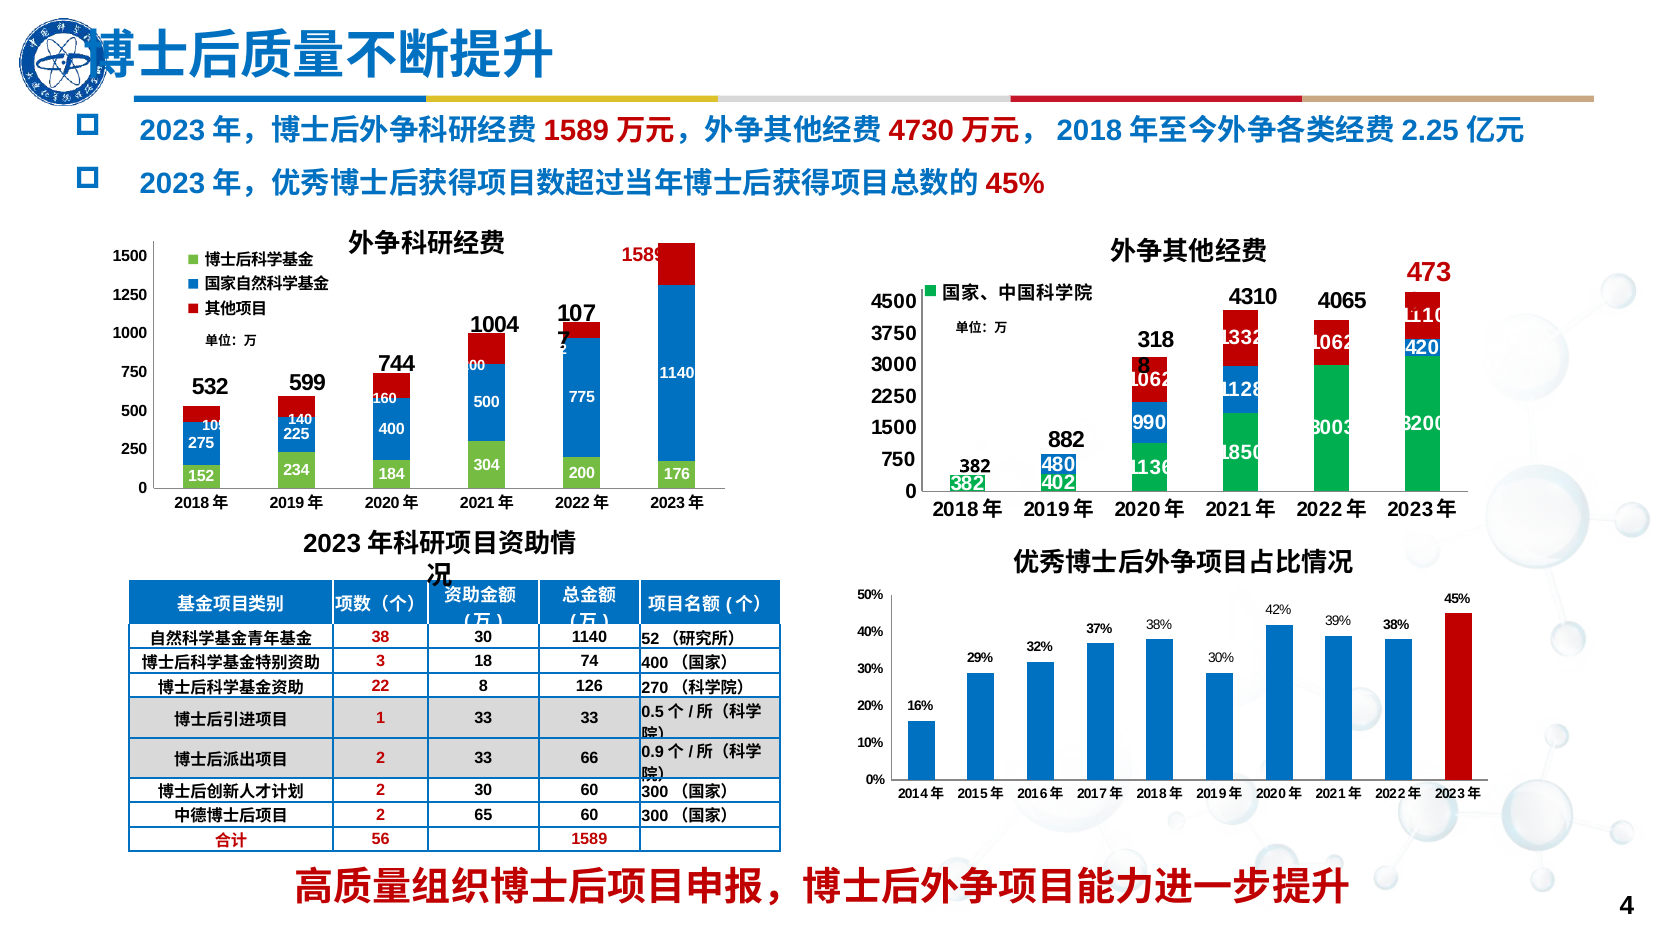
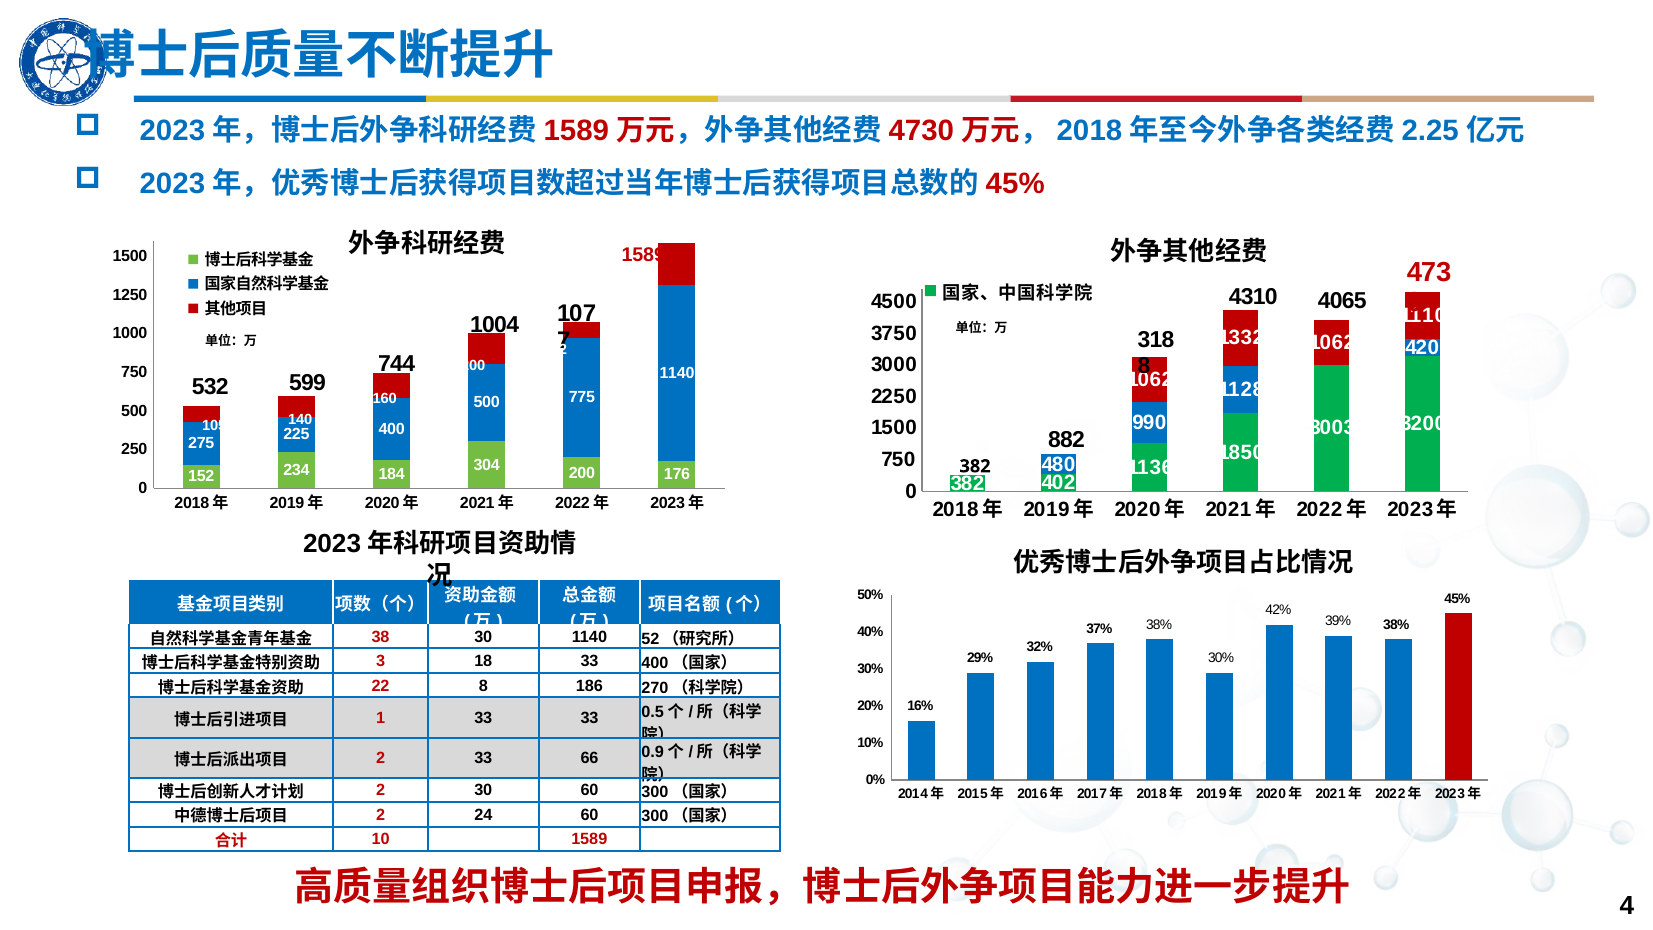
18 74: 74 -> 33
126: 126 -> 186
65: 65 -> 24
56: 56 -> 10
